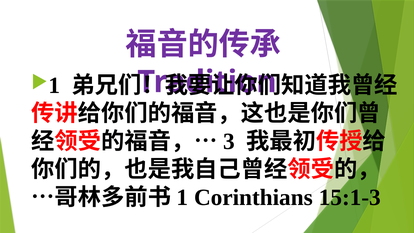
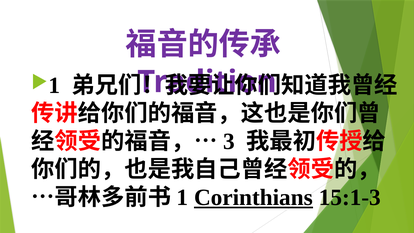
Corinthians underline: none -> present
